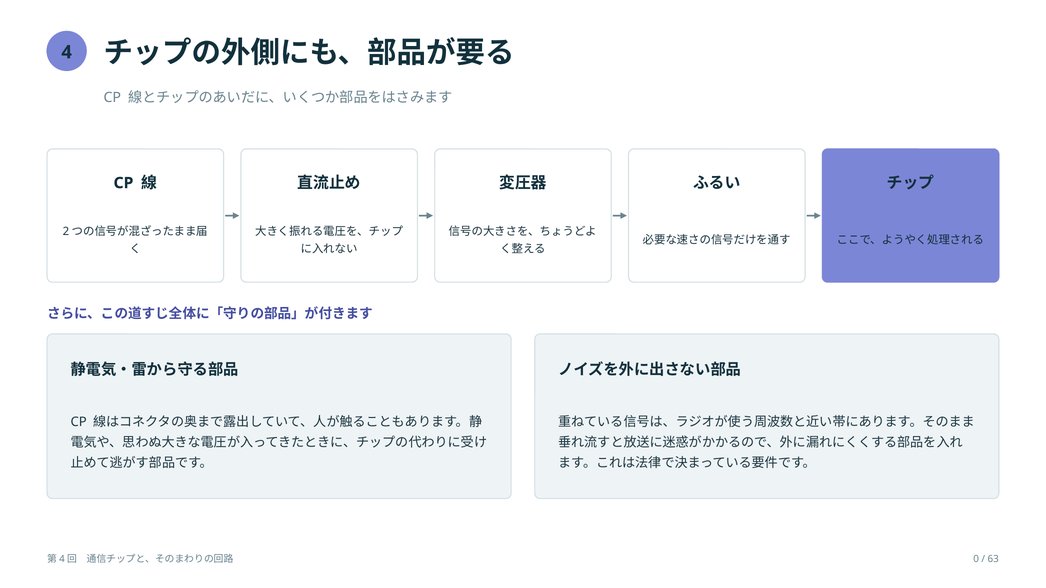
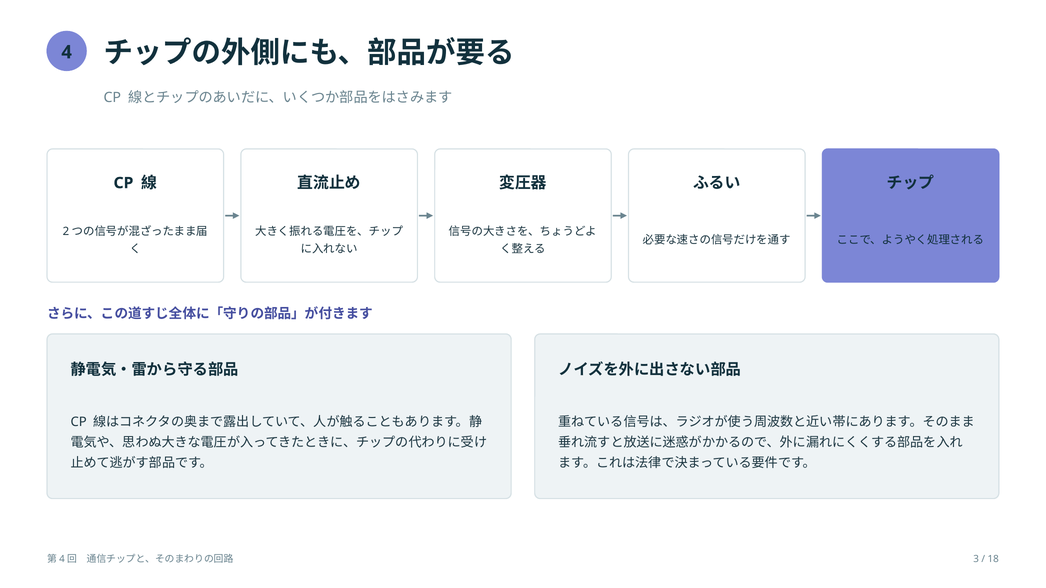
0: 0 -> 3
63: 63 -> 18
